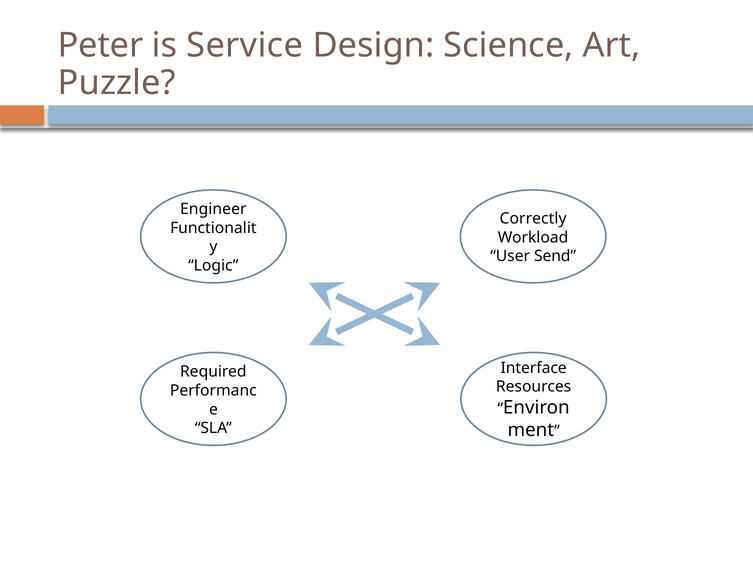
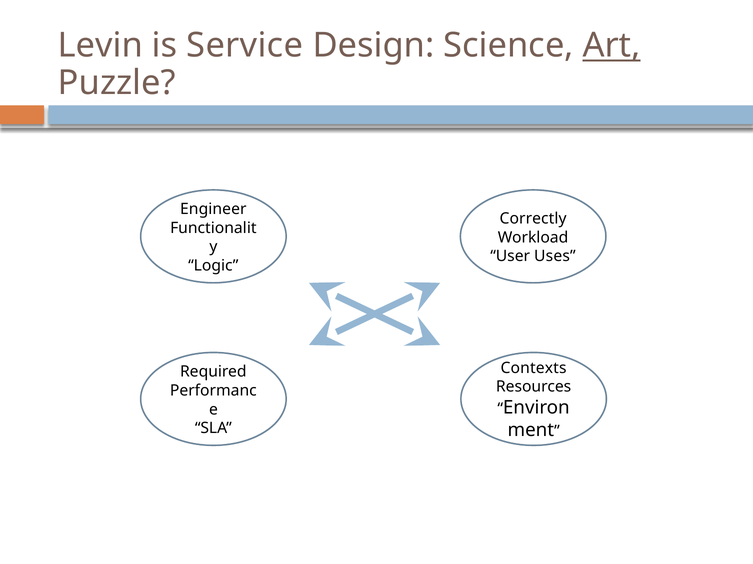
Peter: Peter -> Levin
Art underline: none -> present
Send: Send -> Uses
Interface: Interface -> Contexts
